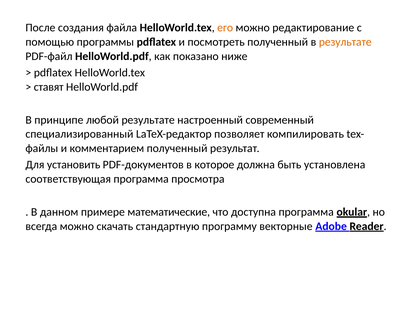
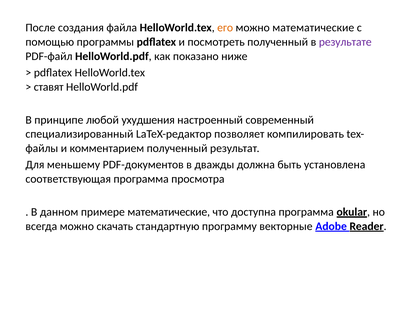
можно редактирование: редактирование -> математические
результате at (345, 42) colour: orange -> purple
любой результате: результате -> ухудшения
установить: установить -> меньшему
которое: которое -> дважды
